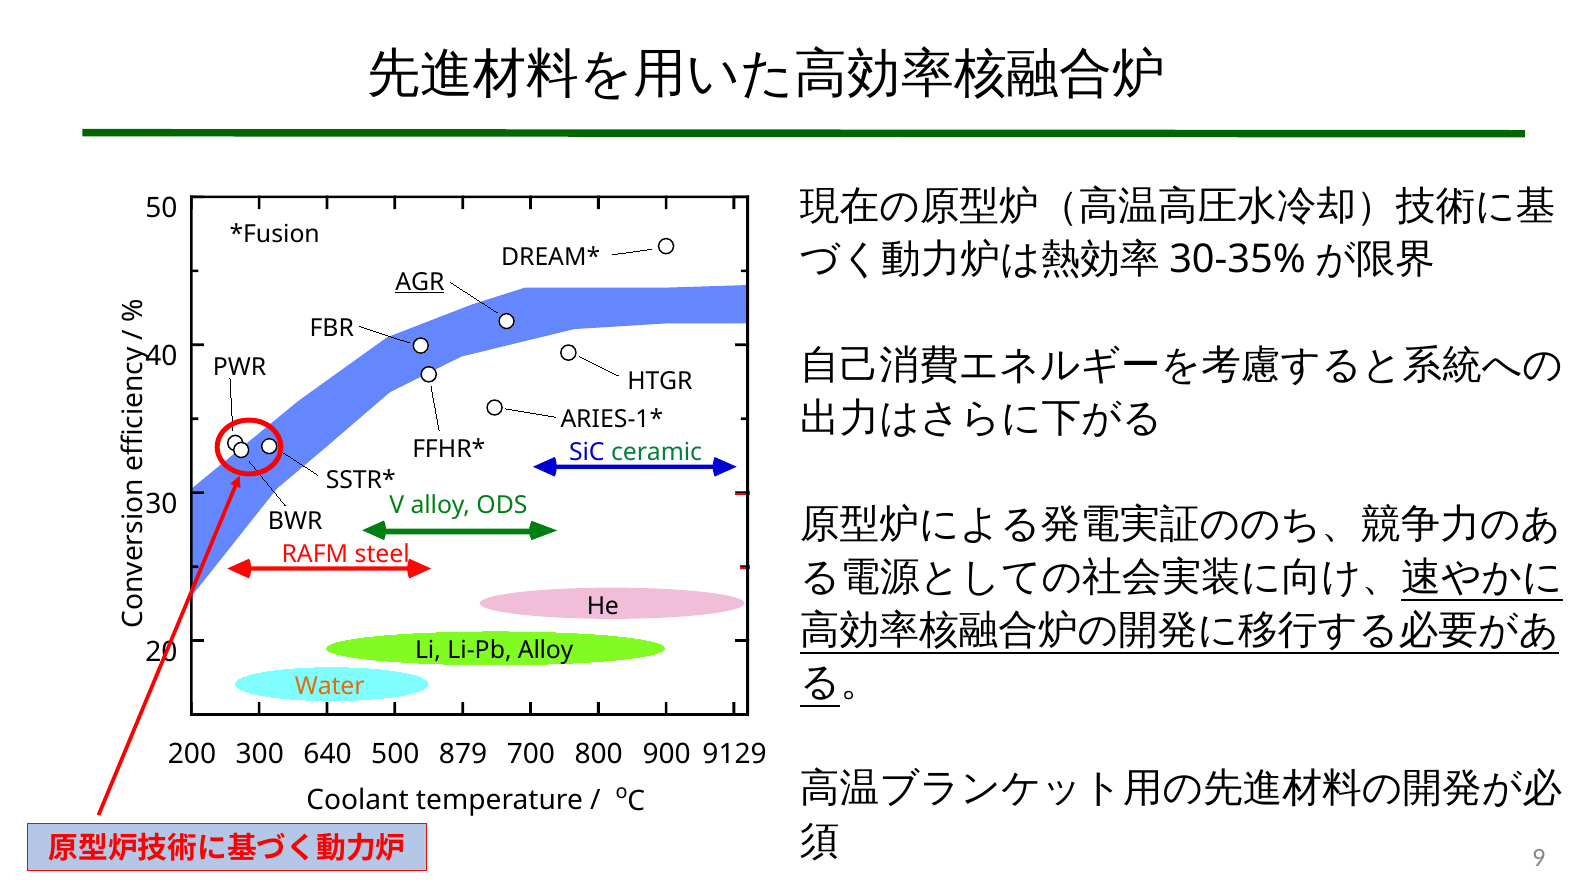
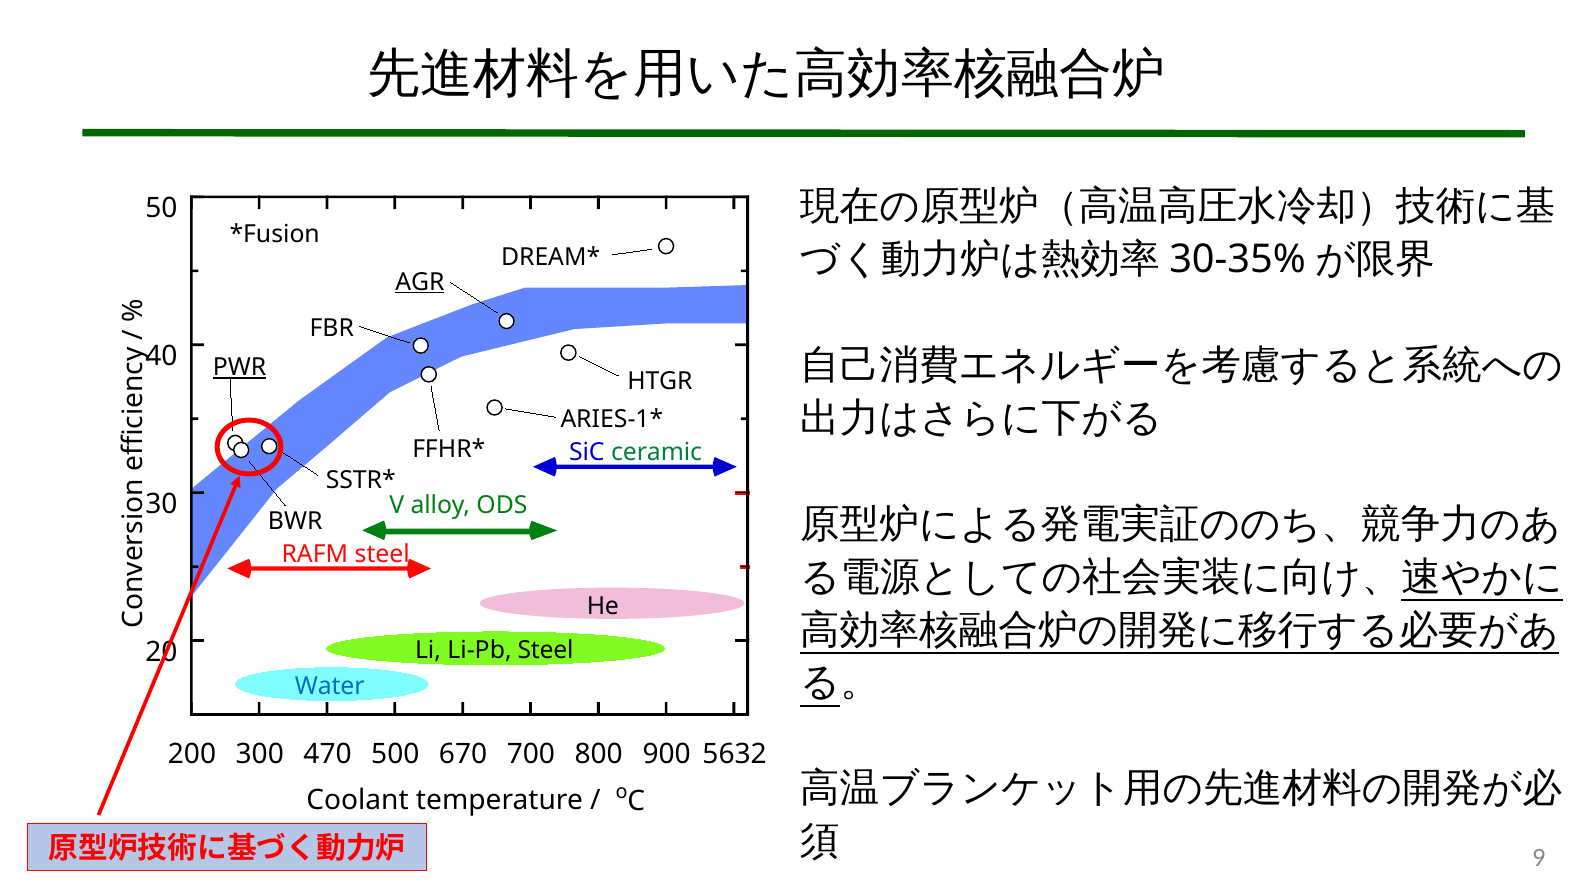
PWR underline: none -> present
Li-Pb Alloy: Alloy -> Steel
Water colour: orange -> blue
640: 640 -> 470
879: 879 -> 670
9129: 9129 -> 5632
